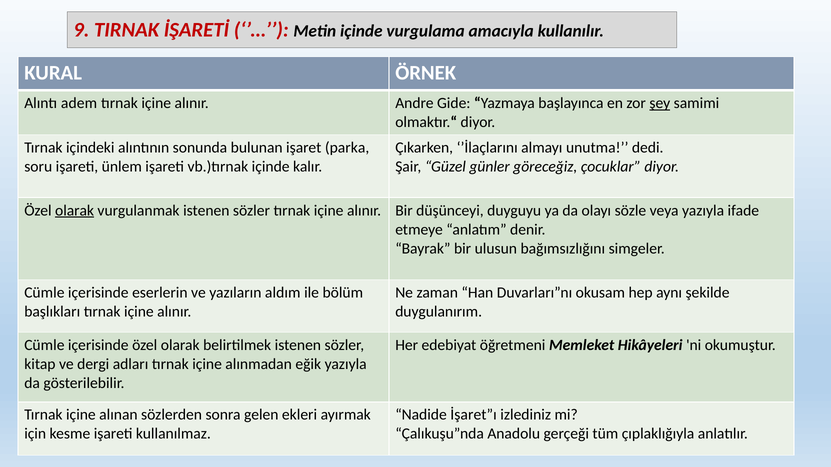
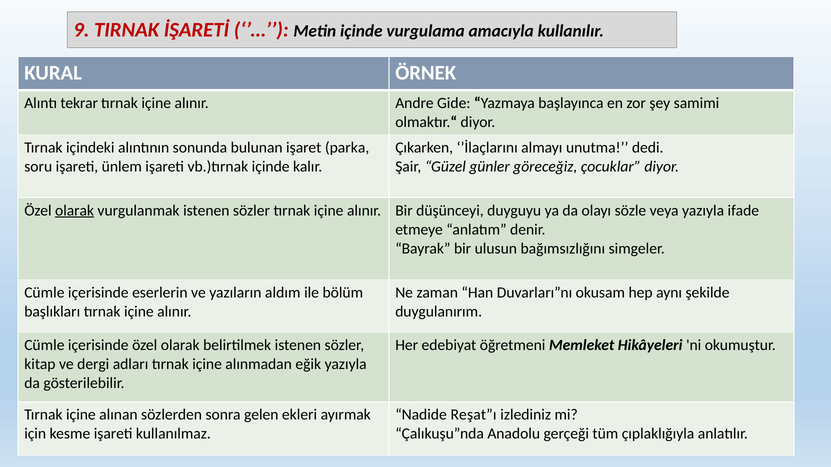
adem: adem -> tekrar
şey underline: present -> none
İşaret”ı: İşaret”ı -> Reşat”ı
